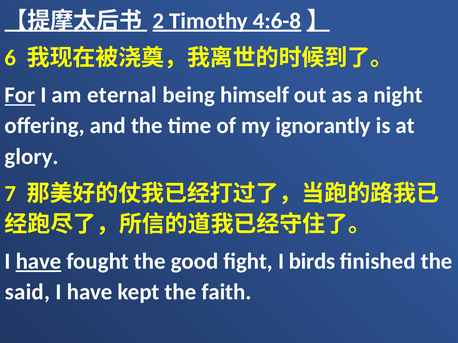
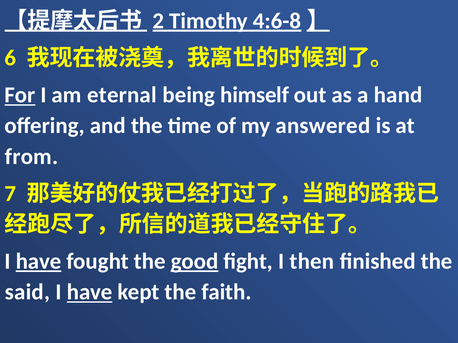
night: night -> hand
ignorantly: ignorantly -> answered
glory: glory -> from
good underline: none -> present
birds: birds -> then
have at (90, 292) underline: none -> present
